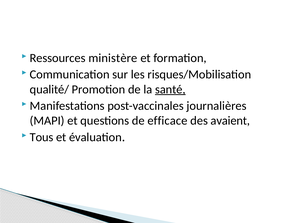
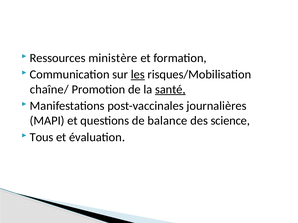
les underline: none -> present
qualité/: qualité/ -> chaîne/
efficace: efficace -> balance
avaient: avaient -> science
